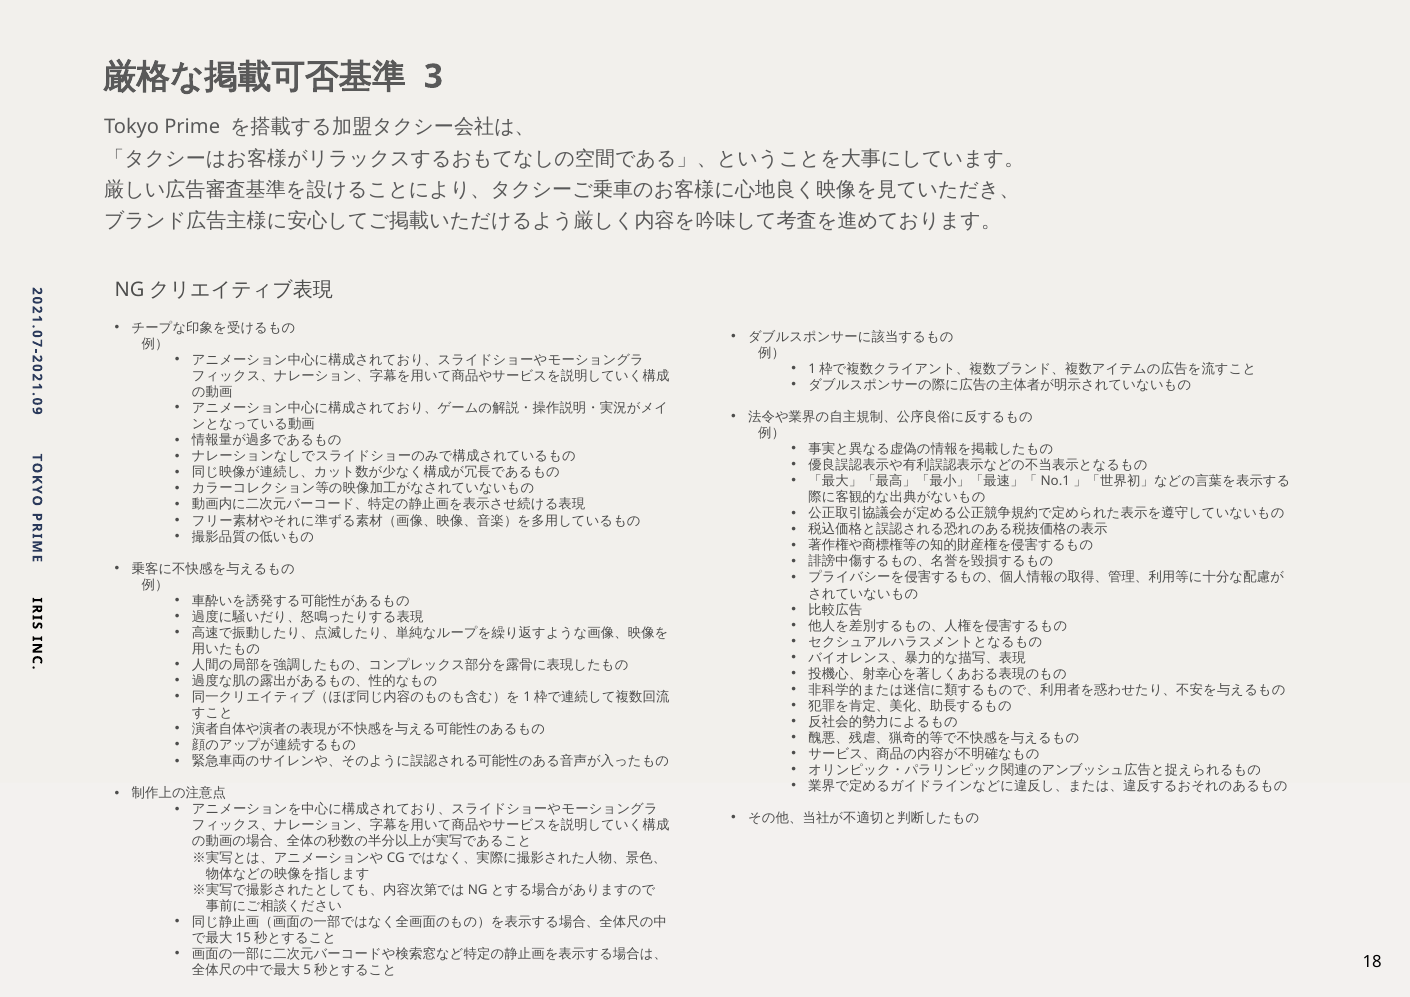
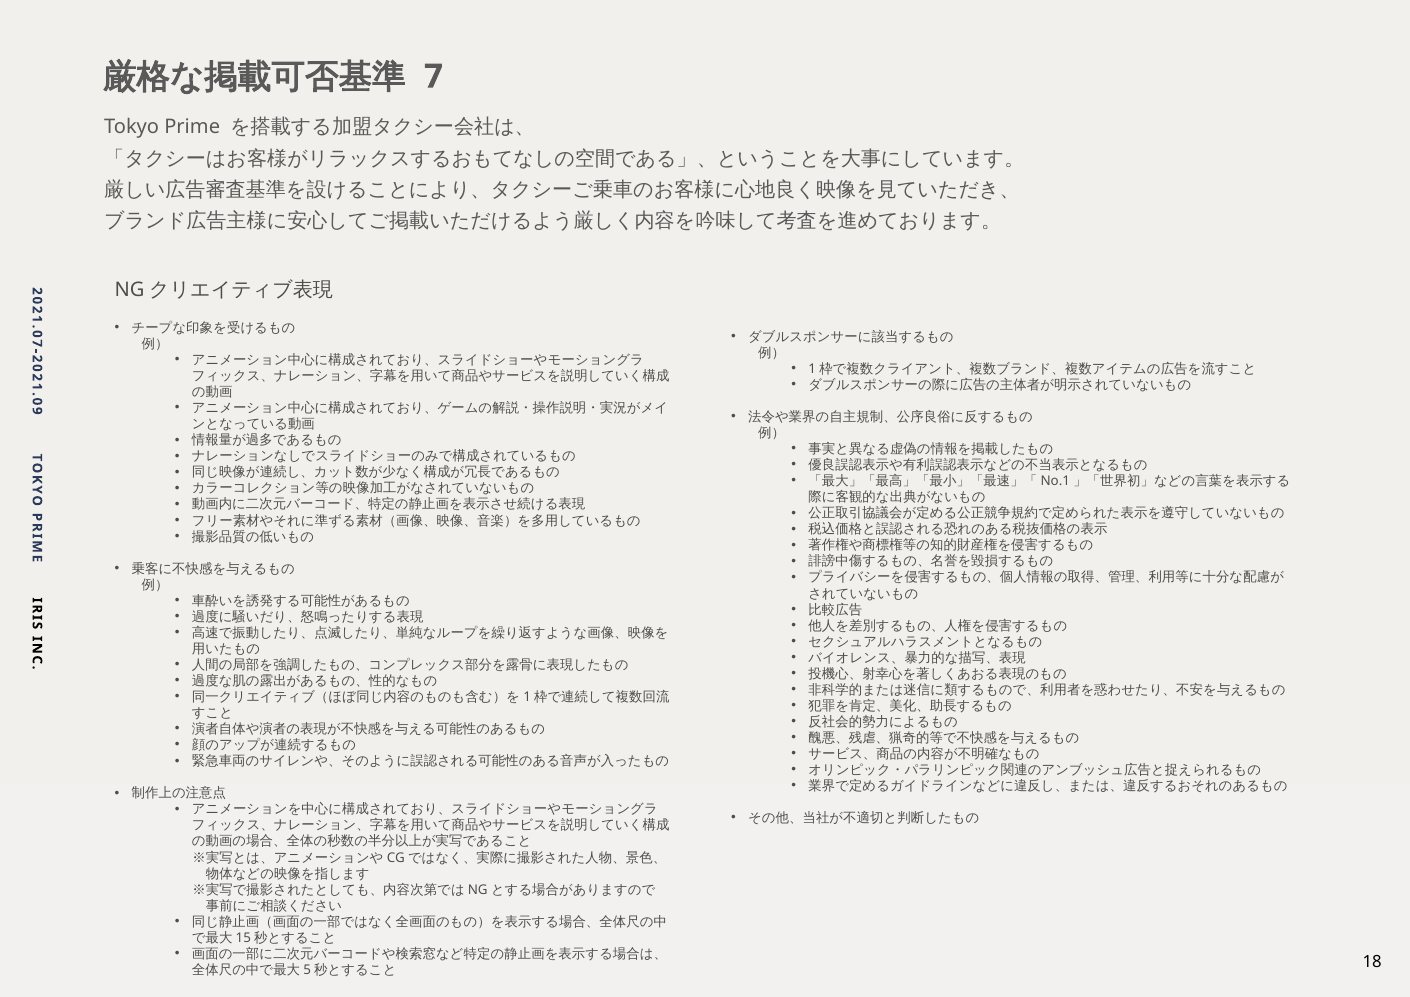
3 at (433, 77): 3 -> 7
